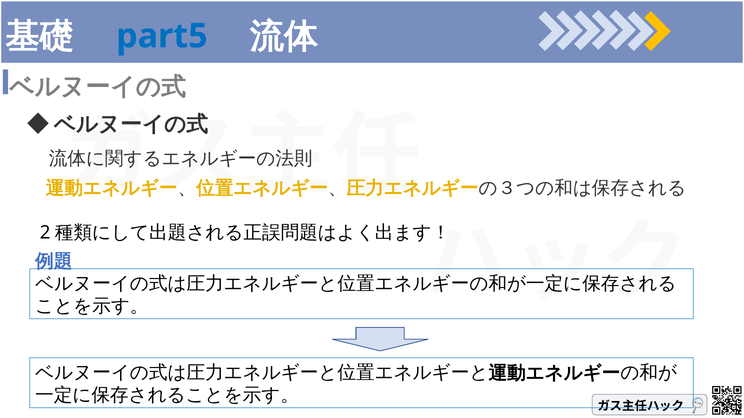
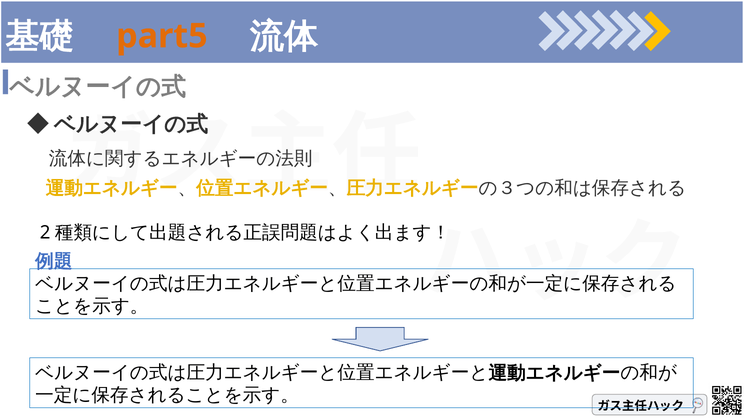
part5 colour: blue -> orange
